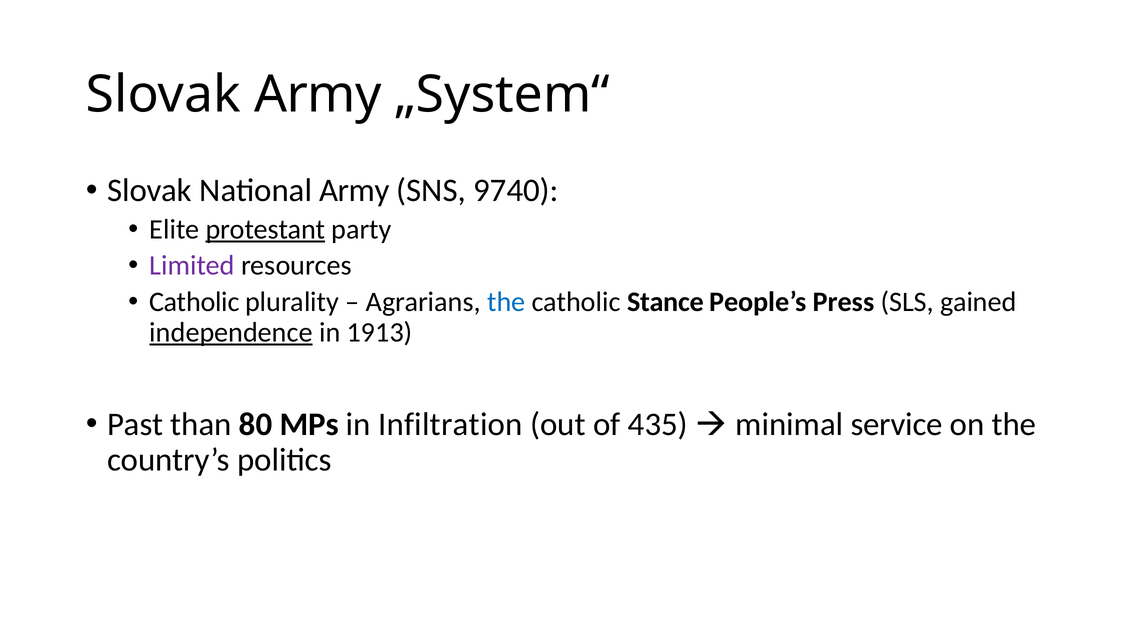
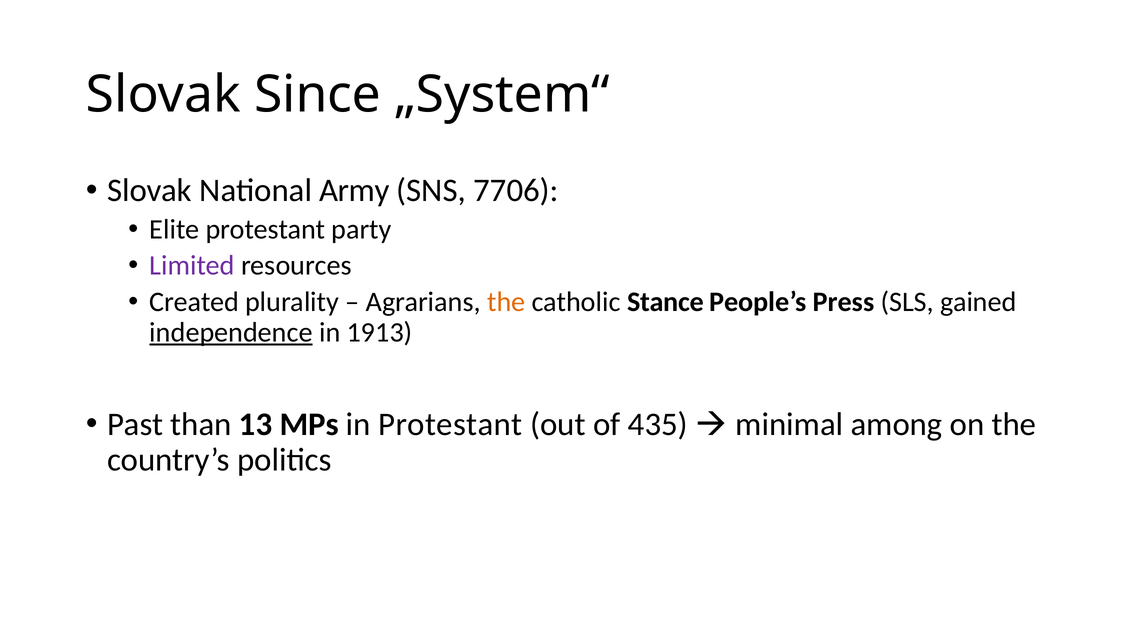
Slovak Army: Army -> Since
9740: 9740 -> 7706
protestant at (265, 230) underline: present -> none
Catholic at (194, 302): Catholic -> Created
the at (506, 302) colour: blue -> orange
80: 80 -> 13
in Infiltration: Infiltration -> Protestant
service: service -> among
